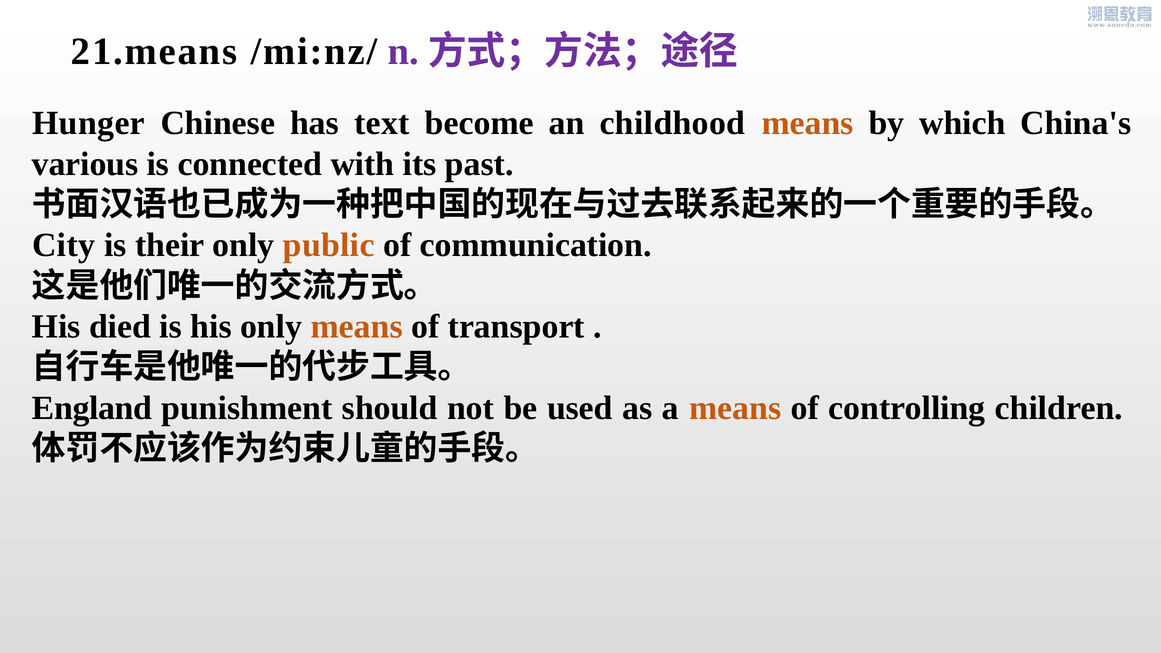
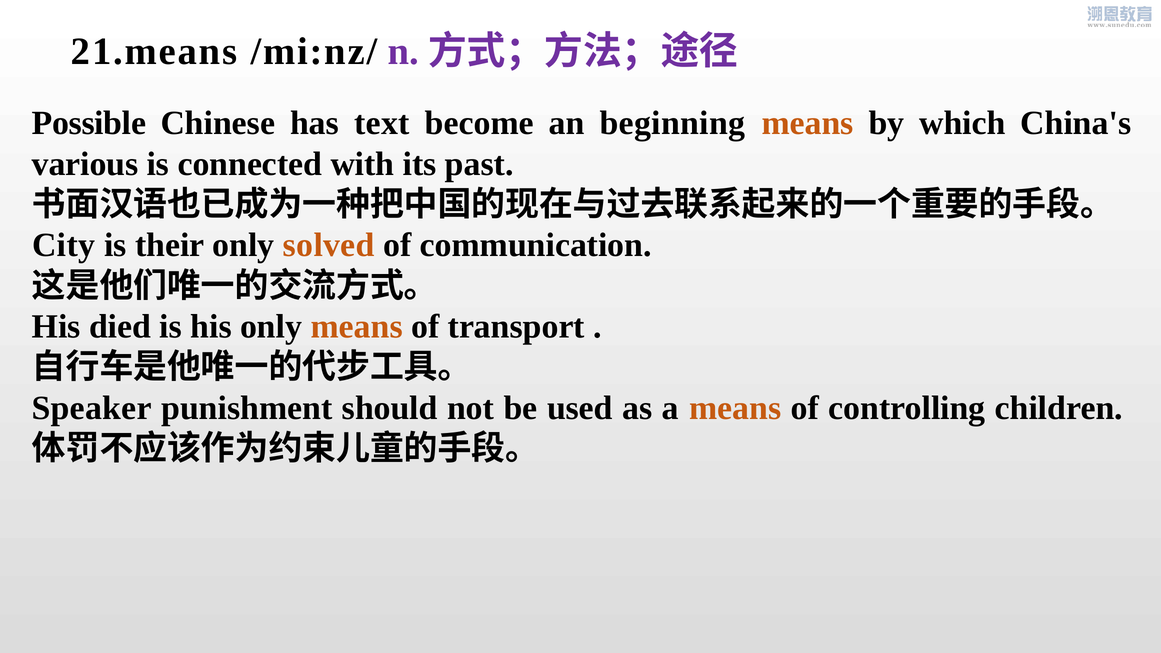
Hunger: Hunger -> Possible
childhood: childhood -> beginning
public: public -> solved
England: England -> Speaker
